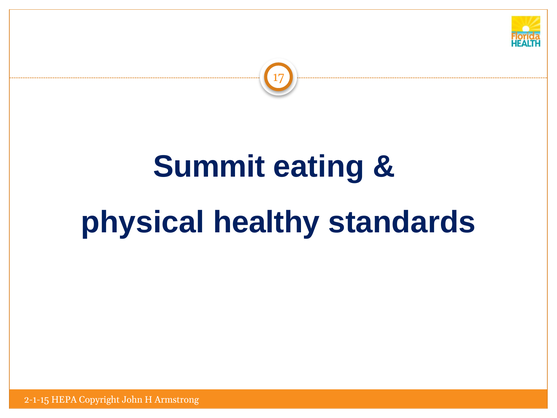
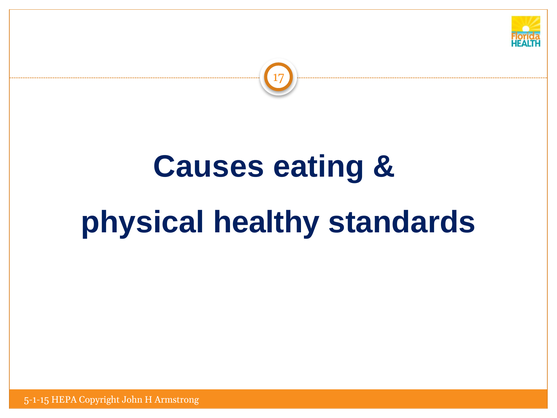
Summit: Summit -> Causes
2-1-15: 2-1-15 -> 5-1-15
